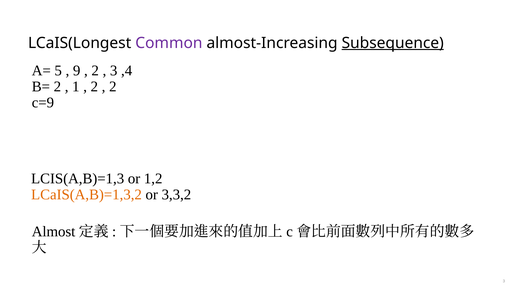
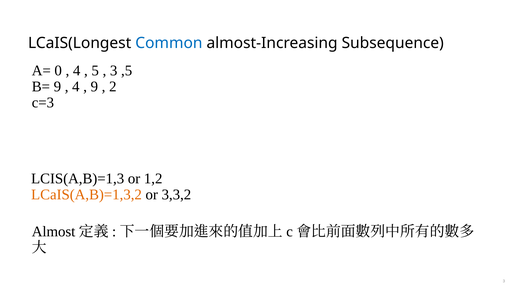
Common colour: purple -> blue
Subsequence underline: present -> none
5: 5 -> 0
9 at (77, 71): 9 -> 4
2 at (95, 71): 2 -> 5
,4: ,4 -> ,5
B= 2: 2 -> 9
1 at (76, 87): 1 -> 4
2 at (94, 87): 2 -> 9
c=9: c=9 -> c=3
